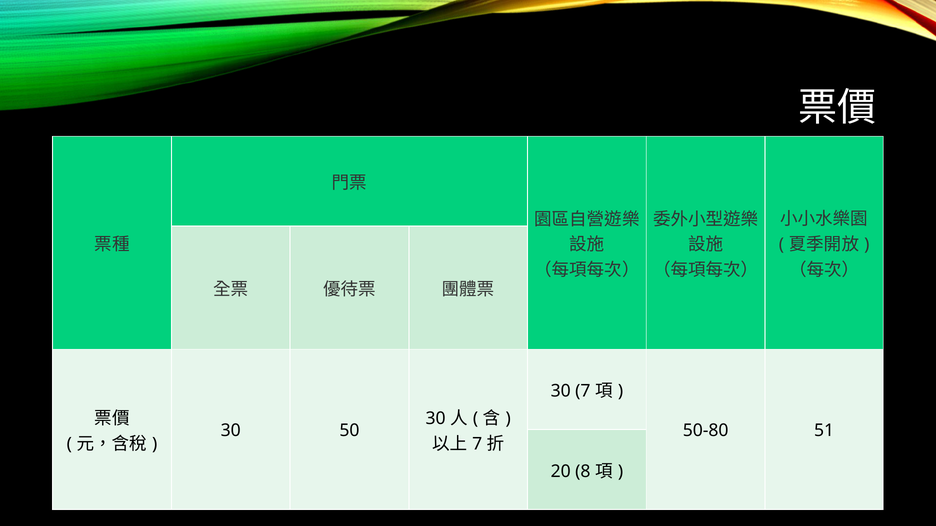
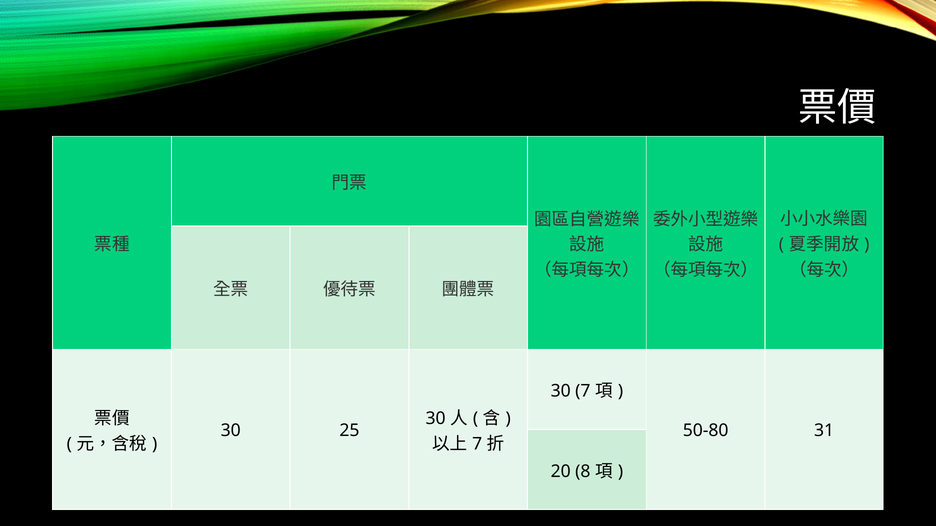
50: 50 -> 25
51: 51 -> 31
